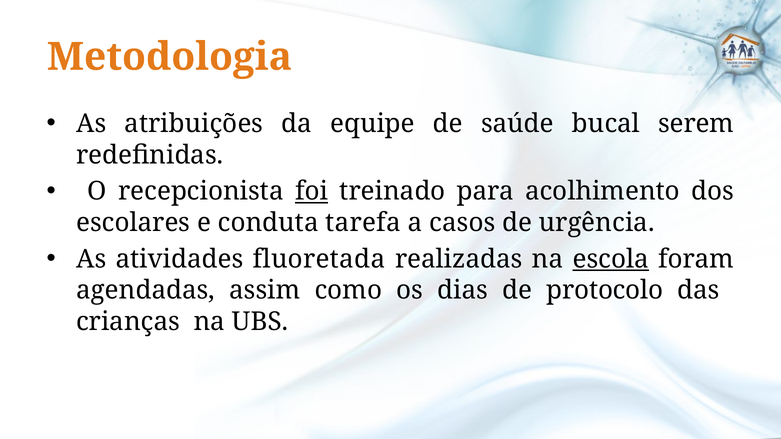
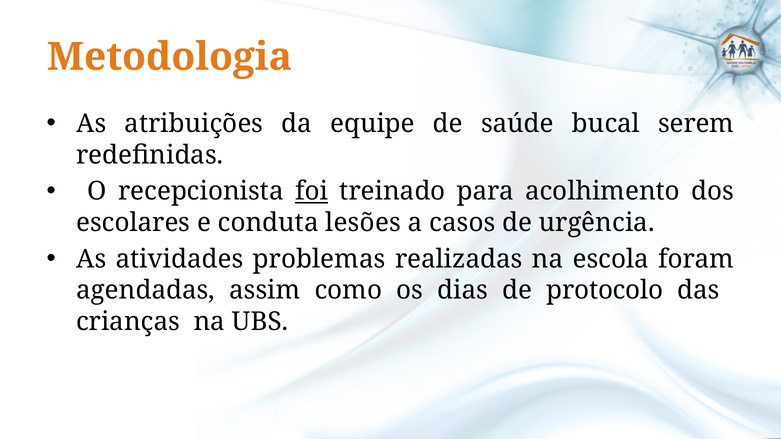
tarefa: tarefa -> lesões
fluoretada: fluoretada -> problemas
escola underline: present -> none
